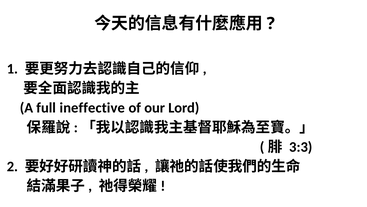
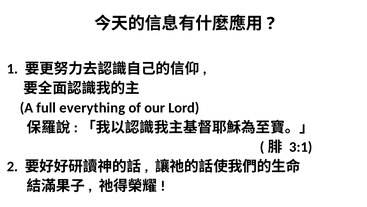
ineffective: ineffective -> everything
3:3: 3:3 -> 3:1
